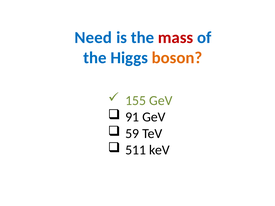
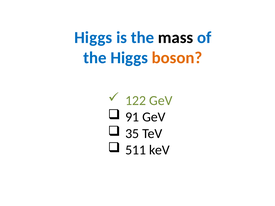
Need at (93, 38): Need -> Higgs
mass colour: red -> black
155: 155 -> 122
59: 59 -> 35
